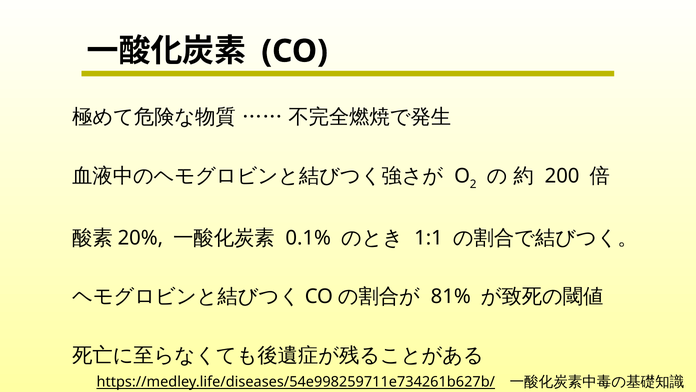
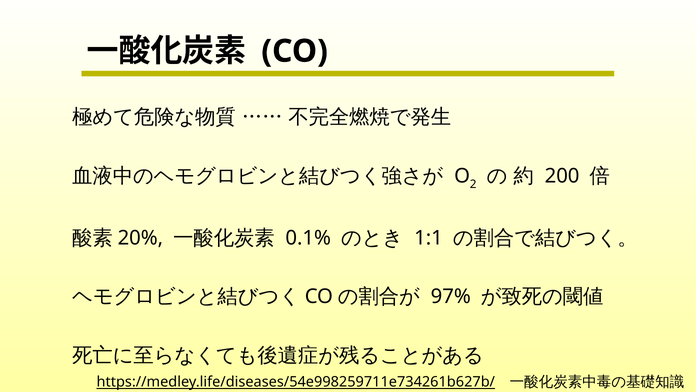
81%: 81% -> 97%
